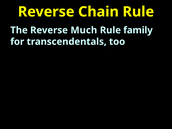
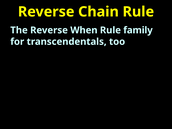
Much: Much -> When
